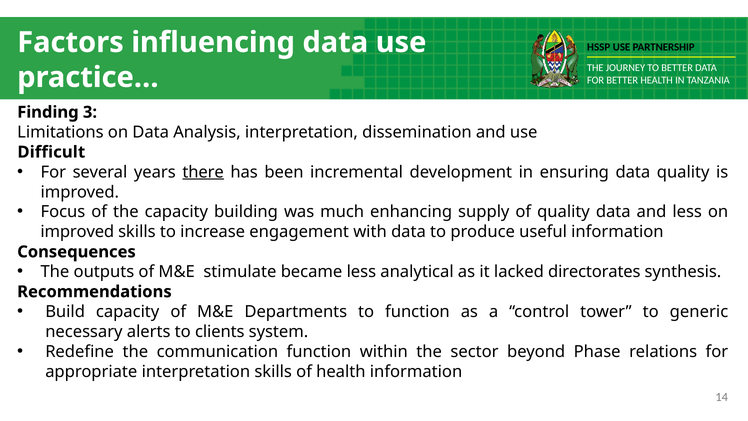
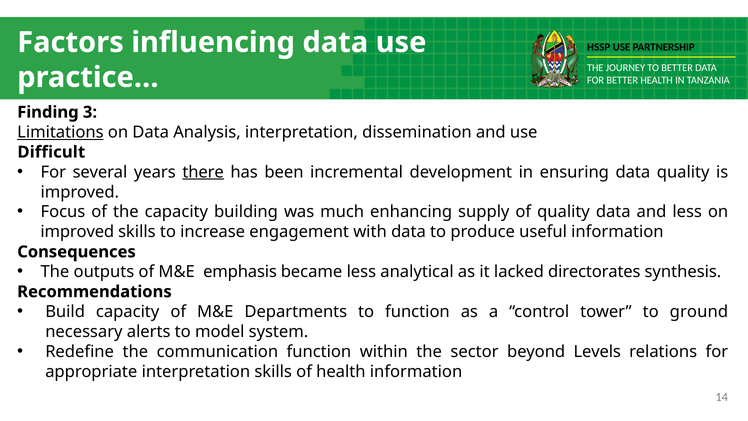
Limitations underline: none -> present
stimulate: stimulate -> emphasis
generic: generic -> ground
clients: clients -> model
Phase: Phase -> Levels
